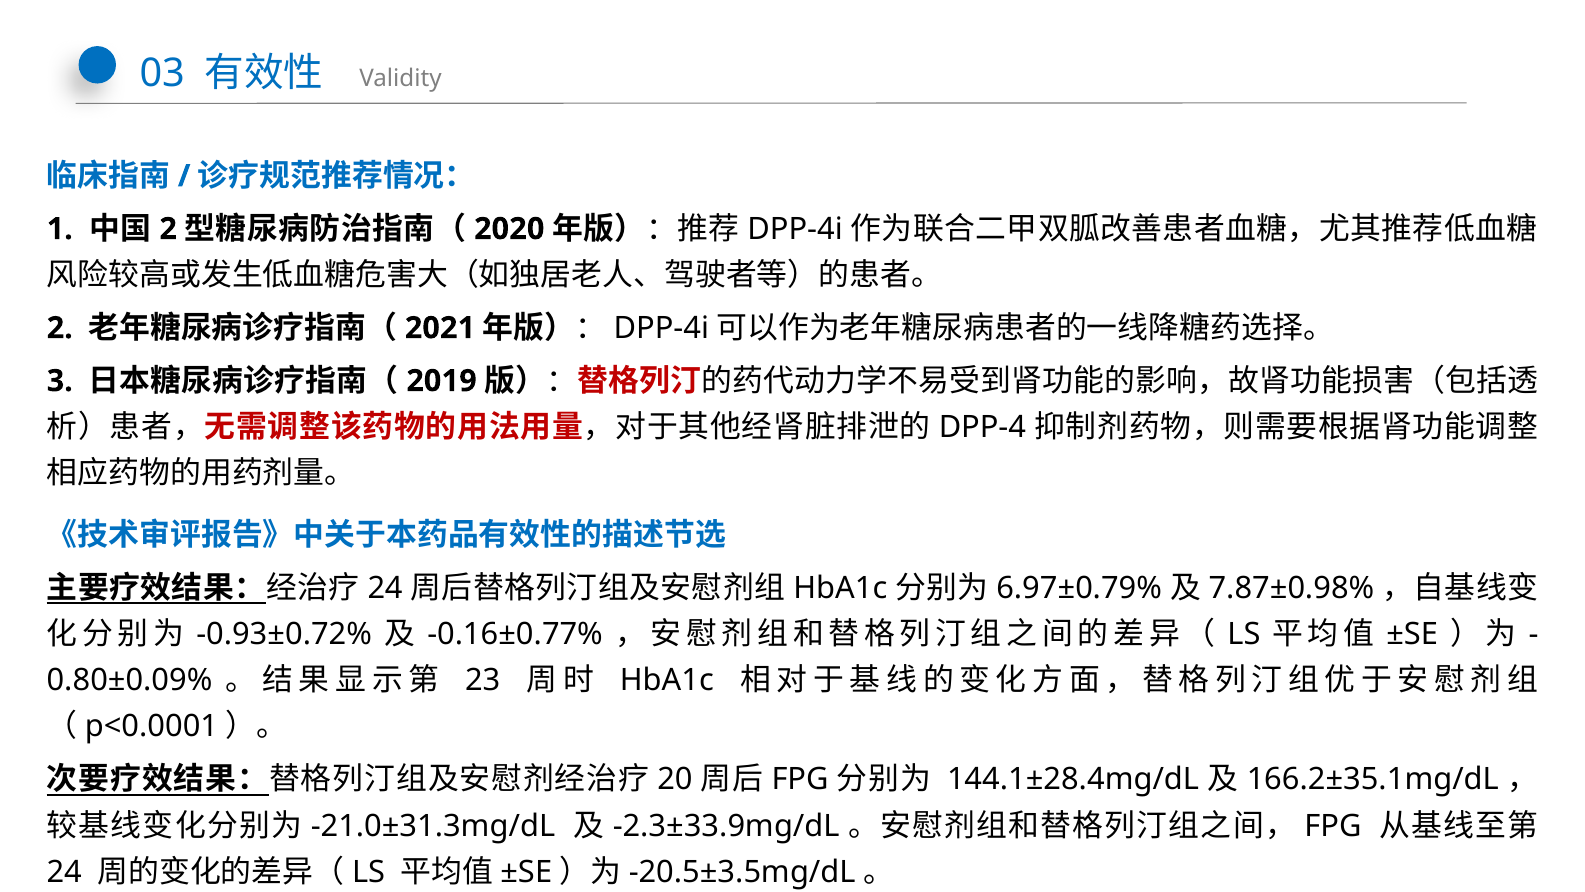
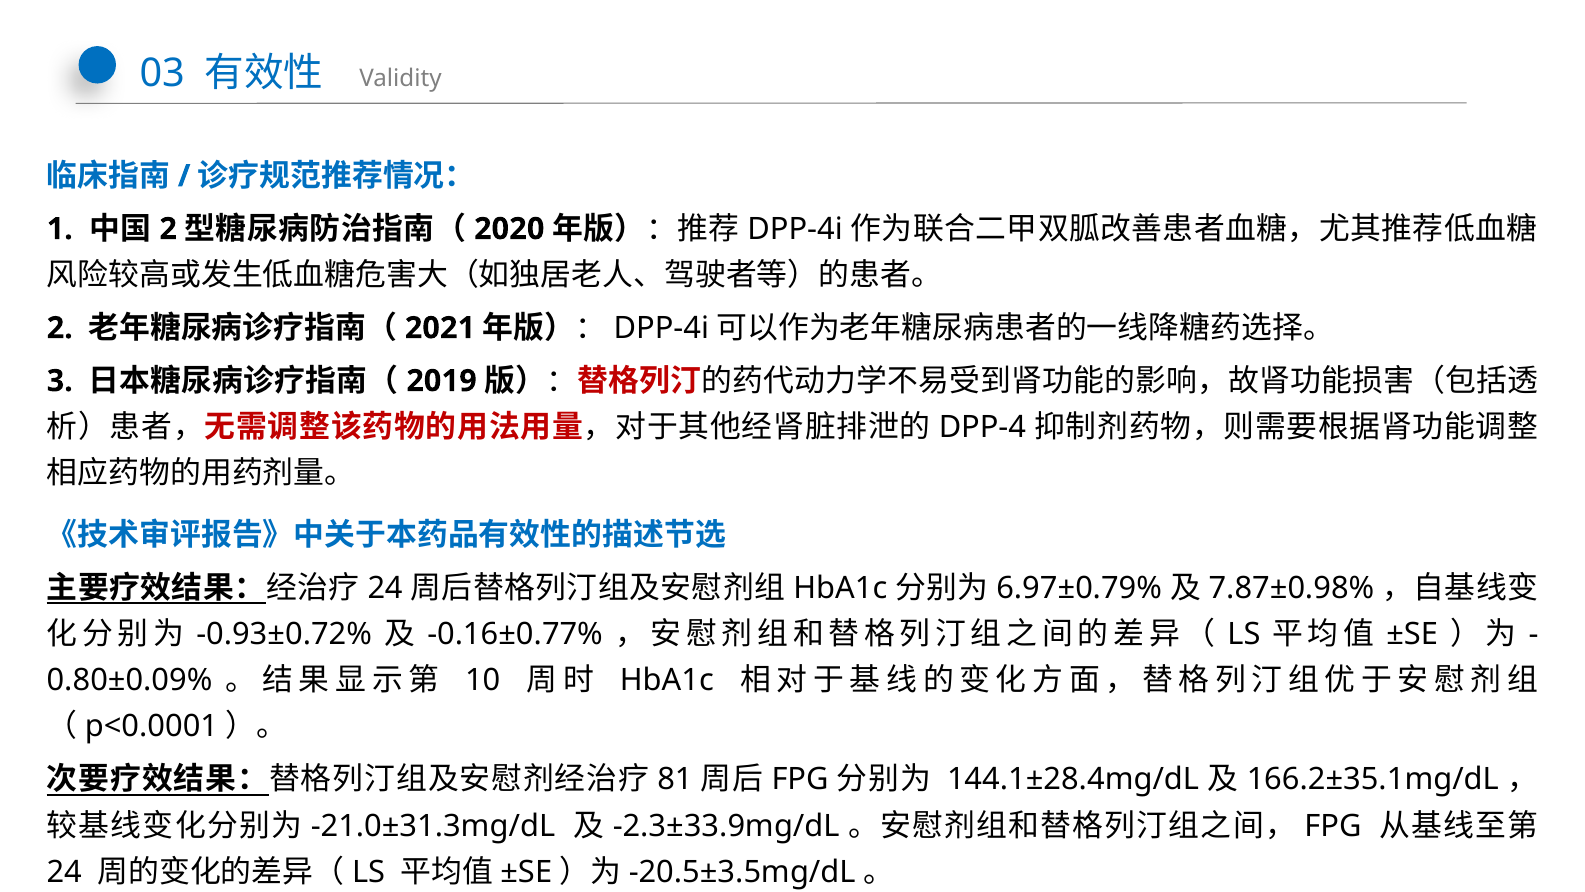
23: 23 -> 10
20: 20 -> 81
